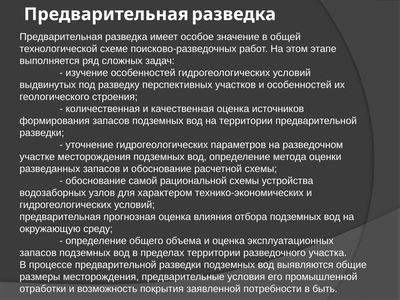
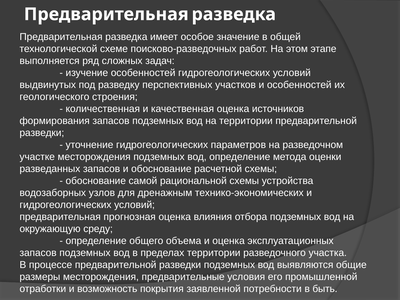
характером: характером -> дренажным
